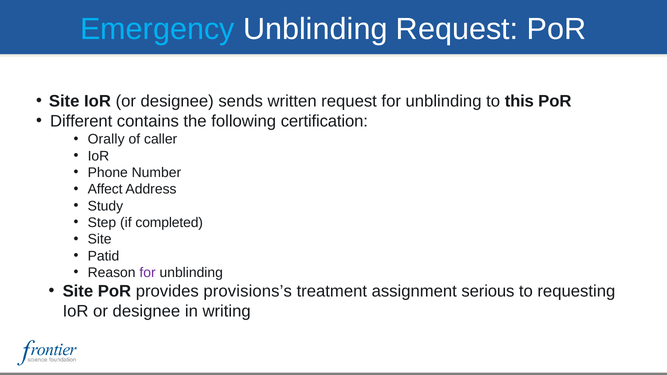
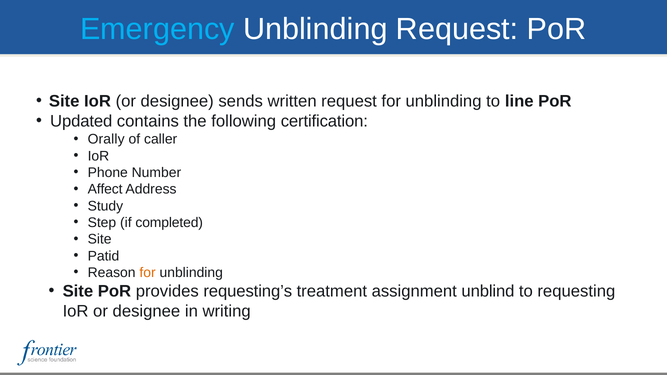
this: this -> line
Different: Different -> Updated
for at (148, 273) colour: purple -> orange
provisions’s: provisions’s -> requesting’s
serious: serious -> unblind
